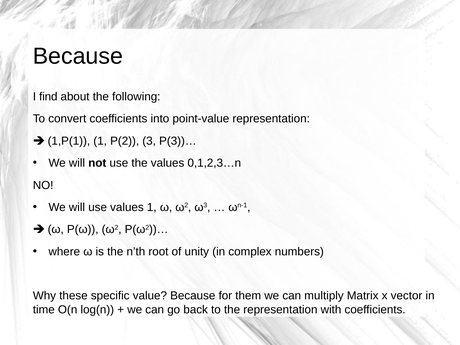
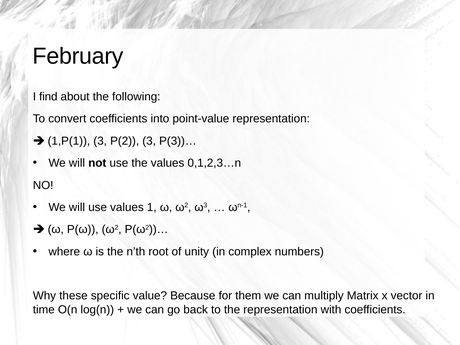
Because at (78, 56): Because -> February
1,P(1 1: 1 -> 3
